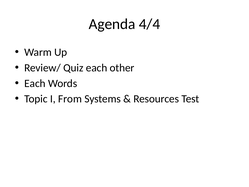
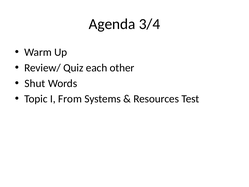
4/4: 4/4 -> 3/4
Each at (35, 83): Each -> Shut
